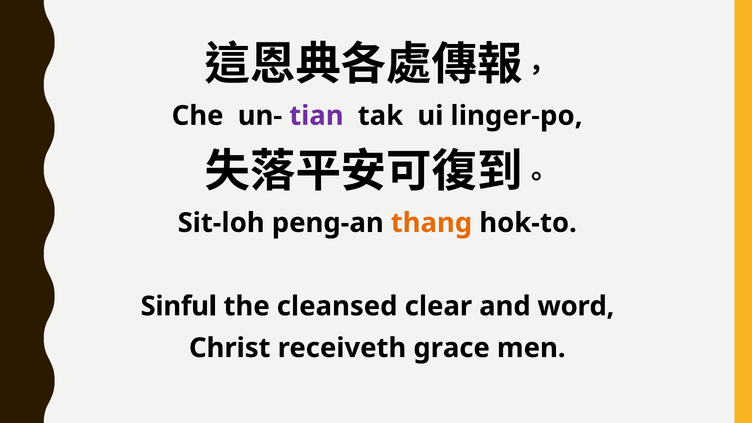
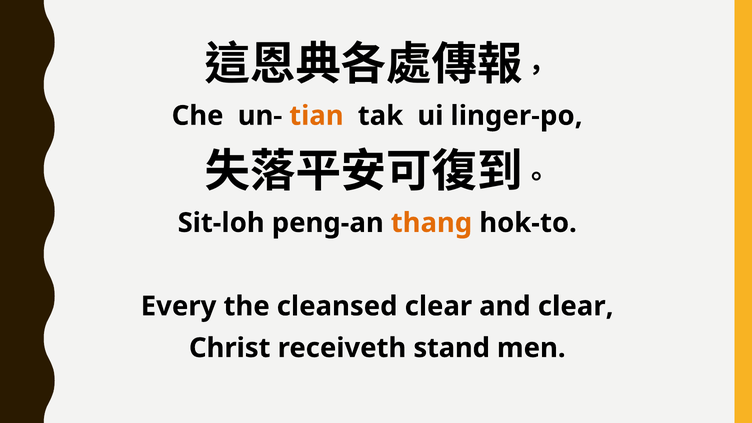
tian colour: purple -> orange
Sinful: Sinful -> Every
and word: word -> clear
grace: grace -> stand
